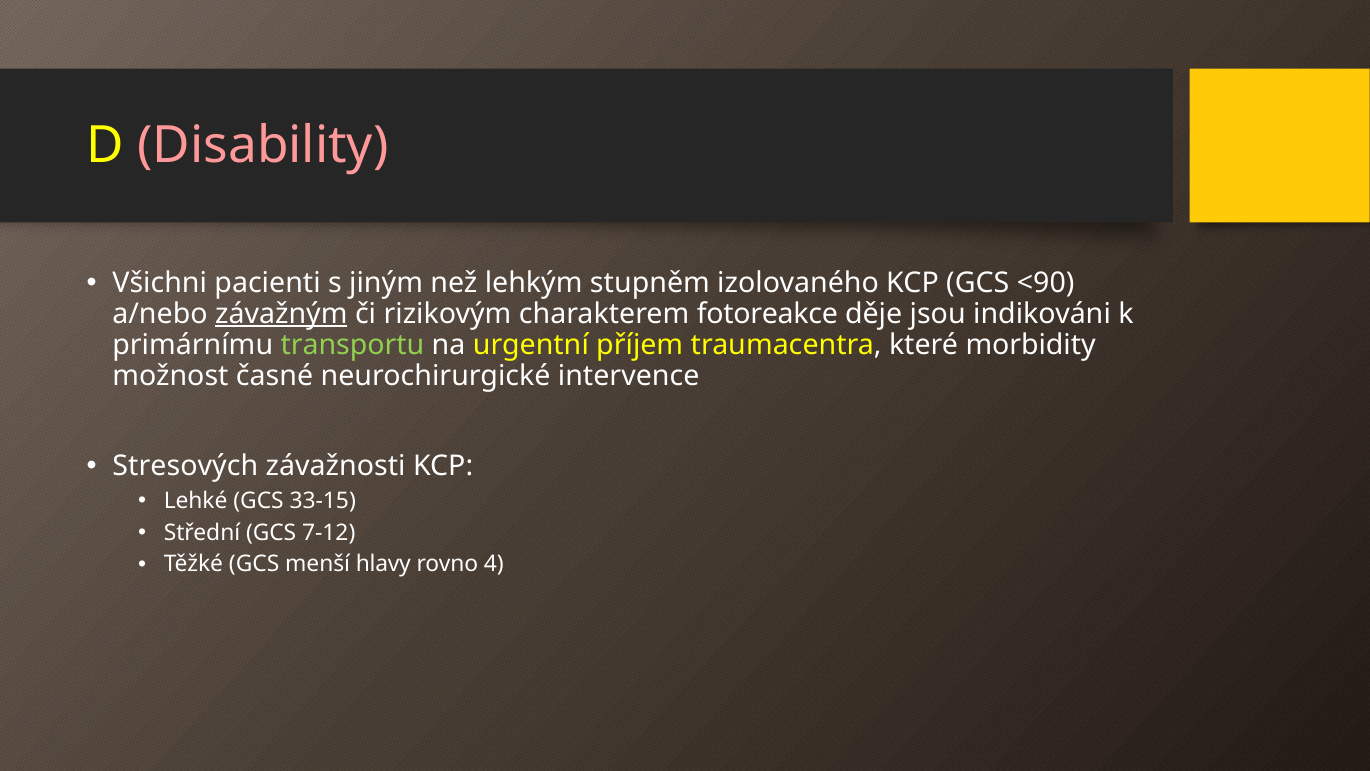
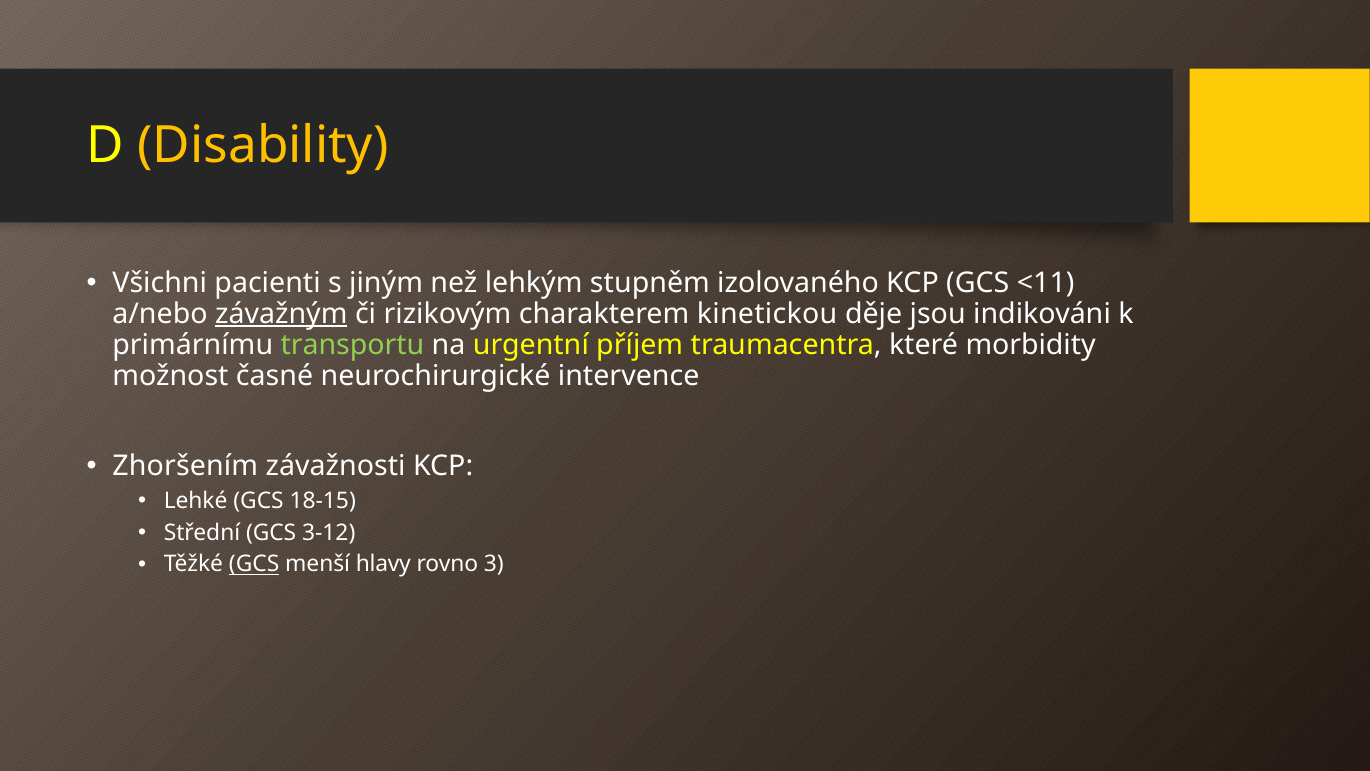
Disability colour: pink -> yellow
<90: <90 -> <11
fotoreakce: fotoreakce -> kinetickou
Stresových: Stresových -> Zhoršením
33-15: 33-15 -> 18-15
7-12: 7-12 -> 3-12
GCS at (254, 564) underline: none -> present
4: 4 -> 3
